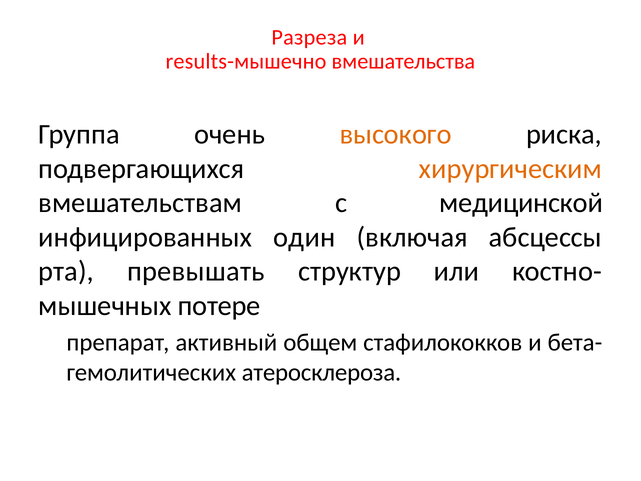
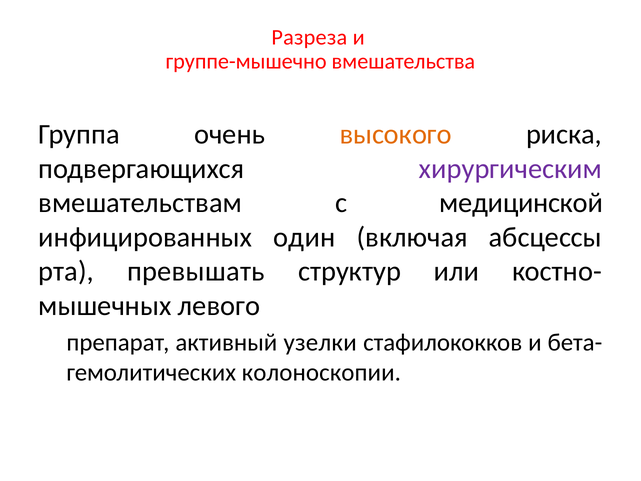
results-мышечно: results-мышечно -> группе-мышечно
хирургическим colour: orange -> purple
потере: потере -> левого
общем: общем -> узелки
атеросклероза: атеросклероза -> колоноскопии
